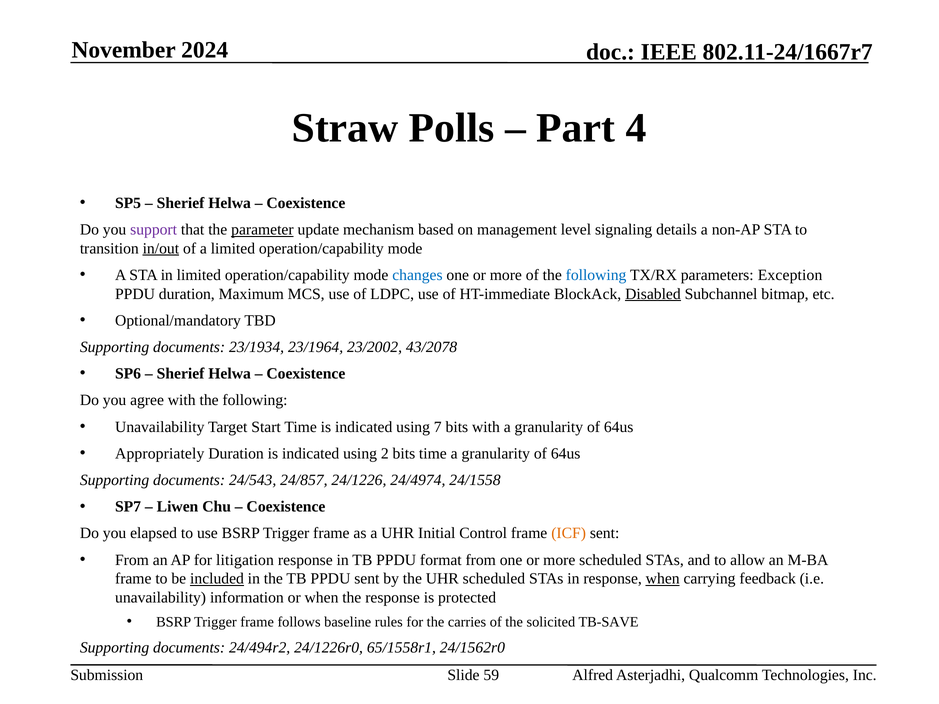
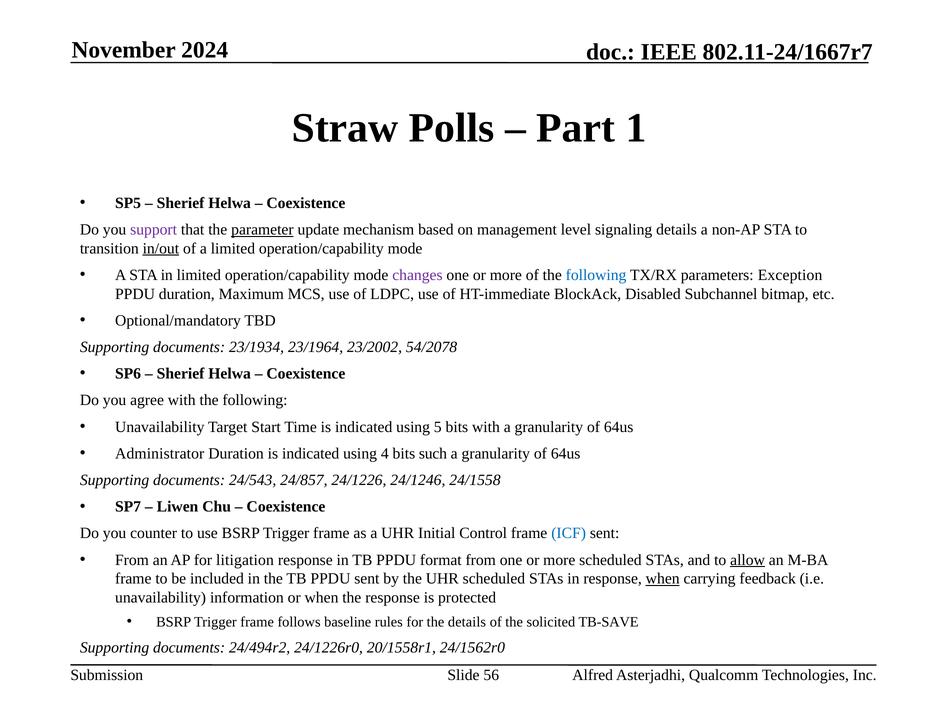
4: 4 -> 1
changes colour: blue -> purple
Disabled underline: present -> none
43/2078: 43/2078 -> 54/2078
7: 7 -> 5
Appropriately: Appropriately -> Administrator
2: 2 -> 4
bits time: time -> such
24/4974: 24/4974 -> 24/1246
elapsed: elapsed -> counter
ICF colour: orange -> blue
allow underline: none -> present
included underline: present -> none
the carries: carries -> details
65/1558r1: 65/1558r1 -> 20/1558r1
59: 59 -> 56
